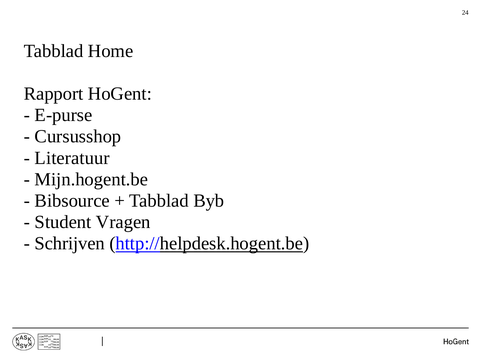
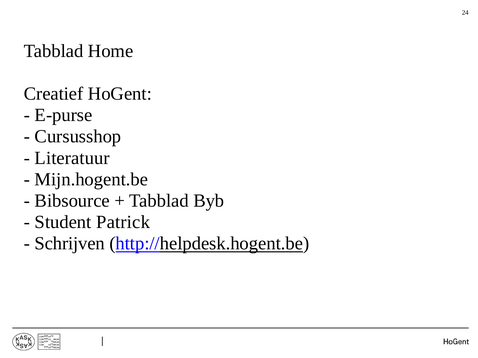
Rapport: Rapport -> Creatief
Vragen: Vragen -> Patrick
